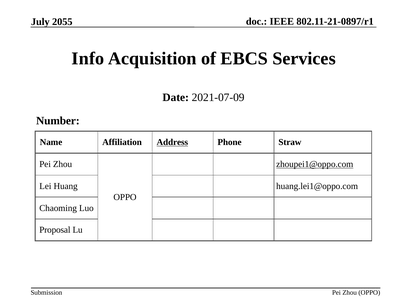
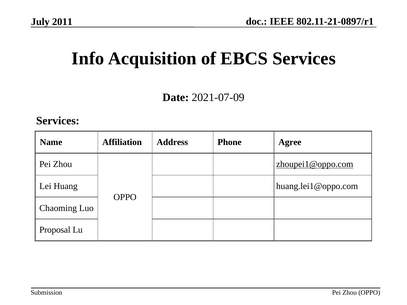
2055: 2055 -> 2011
Number at (58, 121): Number -> Services
Address underline: present -> none
Straw: Straw -> Agree
